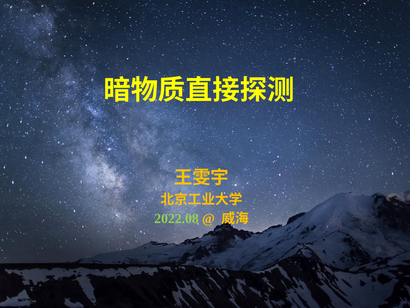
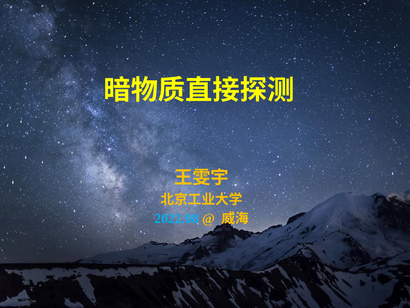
2022.08 colour: light green -> light blue
